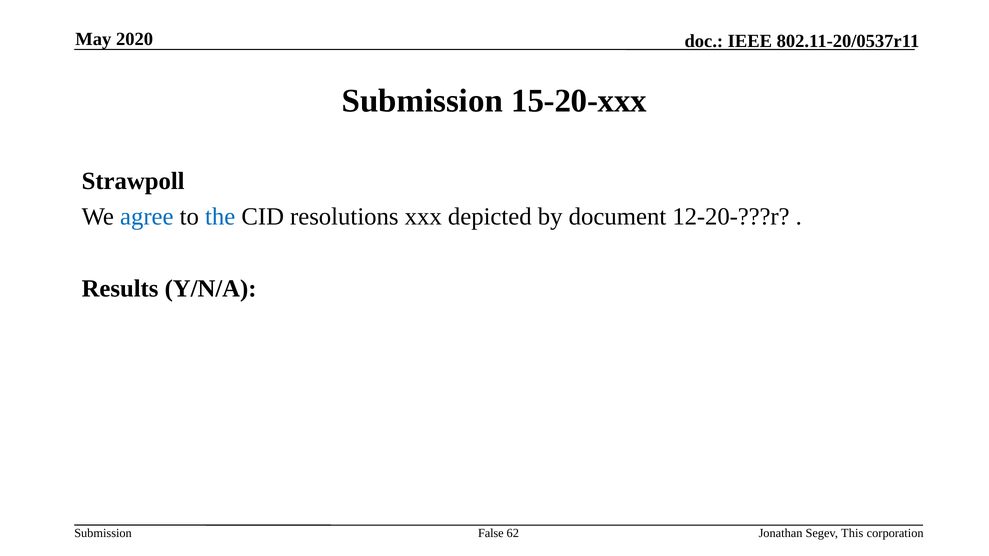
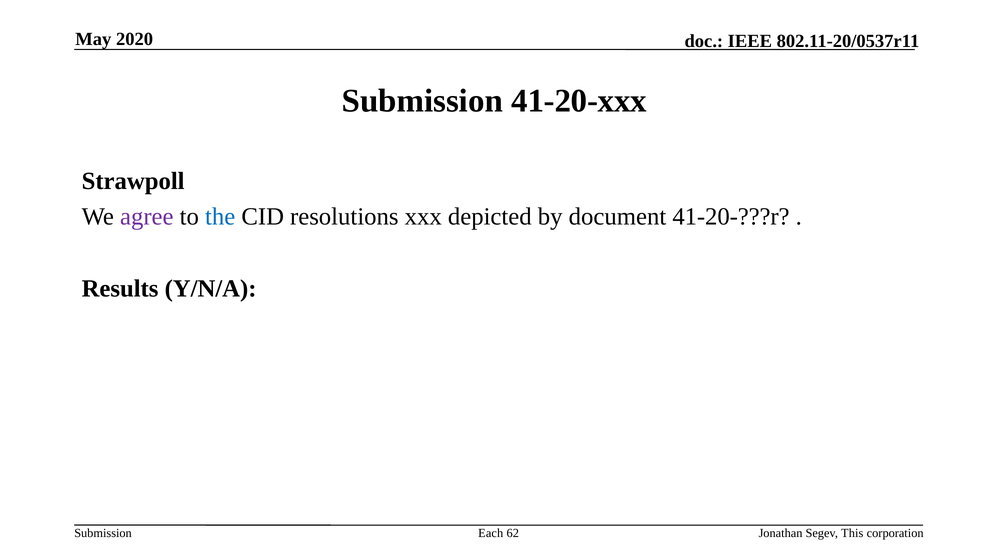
15-20-xxx: 15-20-xxx -> 41-20-xxx
agree colour: blue -> purple
12-20-???r: 12-20-???r -> 41-20-???r
False: False -> Each
